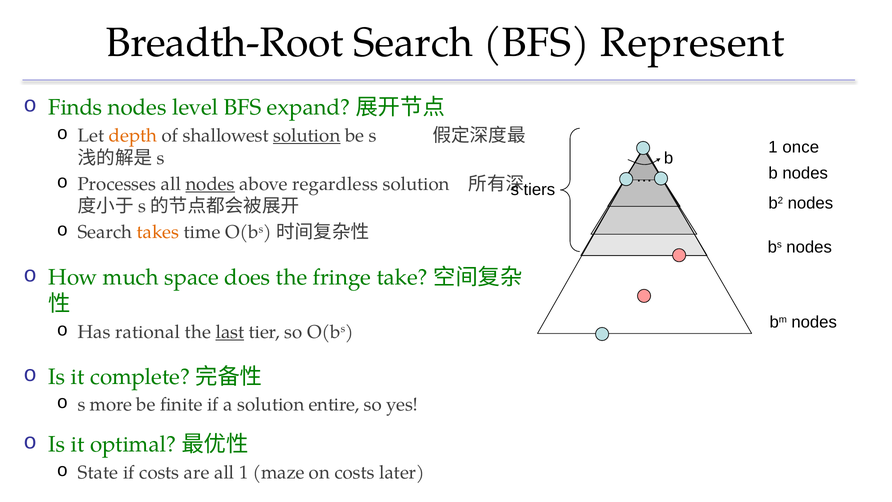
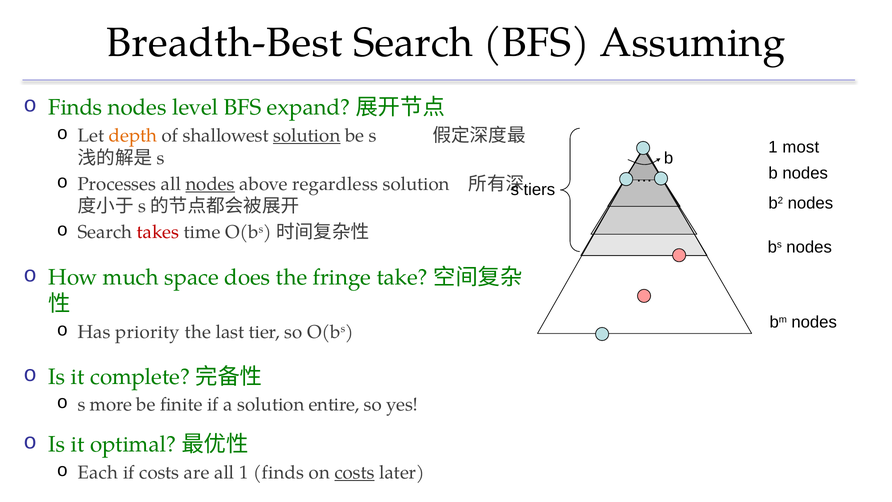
Breadth-Root: Breadth-Root -> Breadth-Best
Represent: Represent -> Assuming
once: once -> most
takes colour: orange -> red
rational: rational -> priority
last underline: present -> none
State: State -> Each
1 maze: maze -> finds
costs at (355, 472) underline: none -> present
